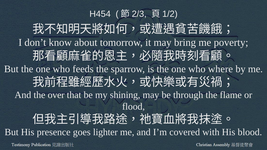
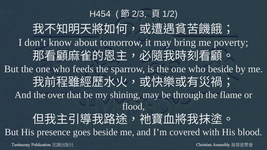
who where: where -> beside
goes lighter: lighter -> beside
